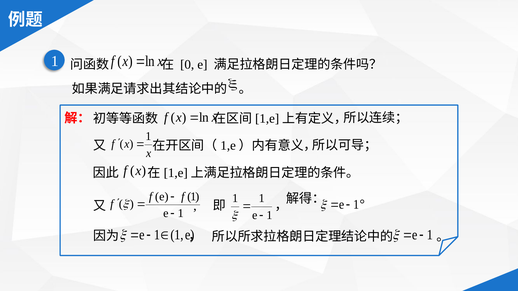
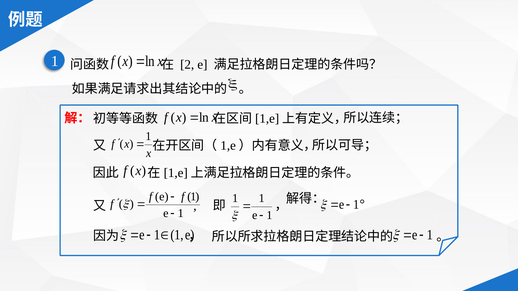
0: 0 -> 2
